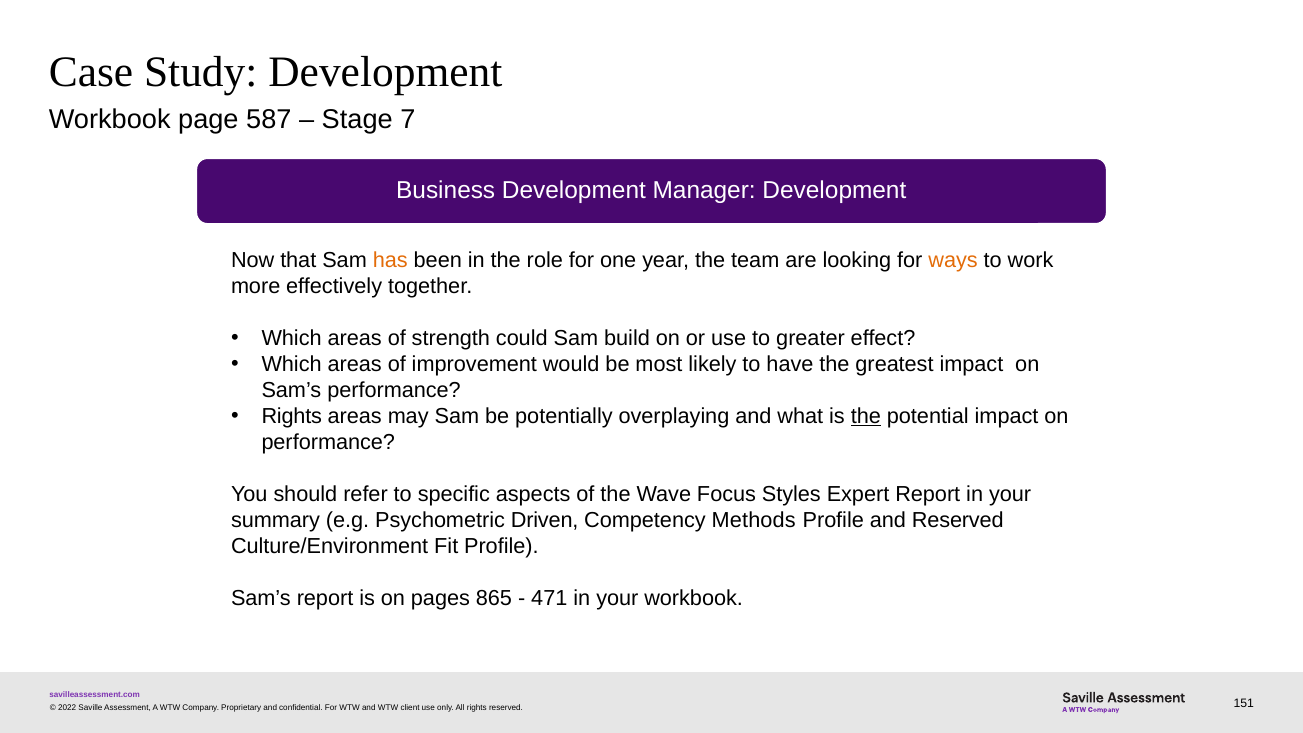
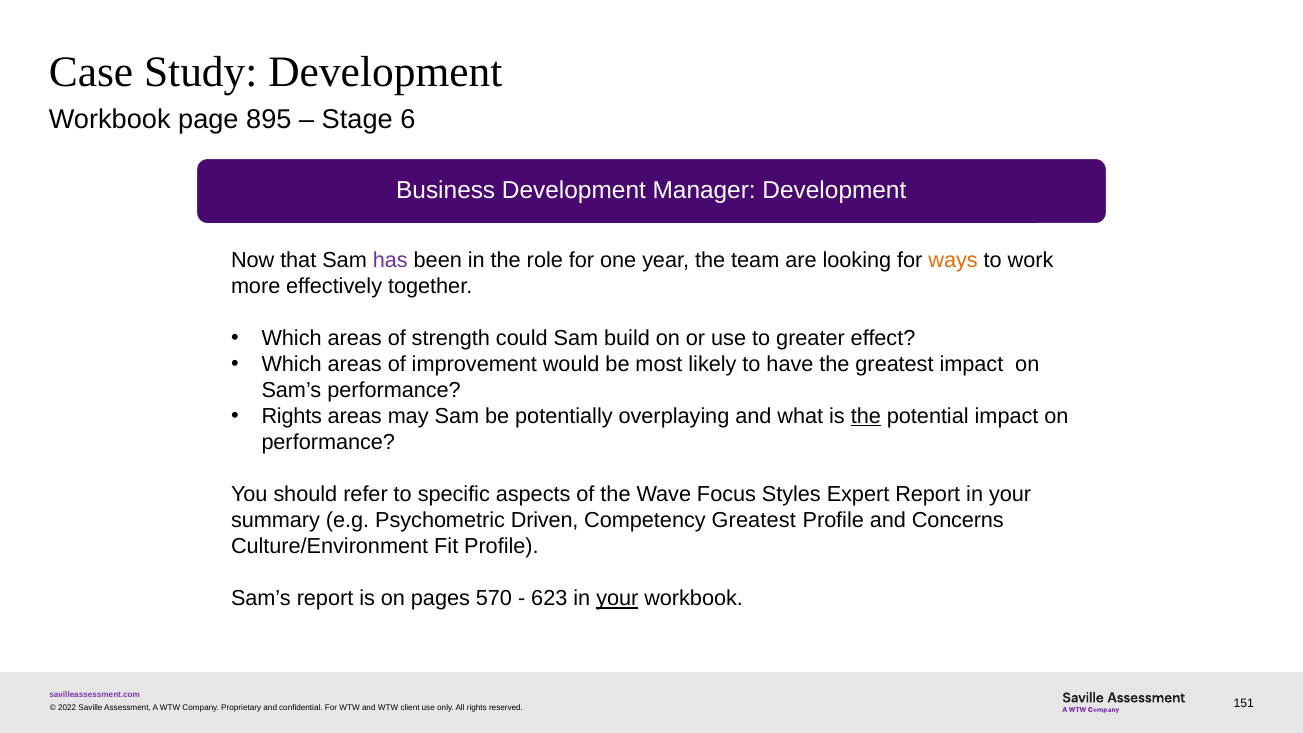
587: 587 -> 895
7: 7 -> 6
has colour: orange -> purple
Competency Methods: Methods -> Greatest
and Reserved: Reserved -> Concerns
865: 865 -> 570
471: 471 -> 623
your at (617, 599) underline: none -> present
